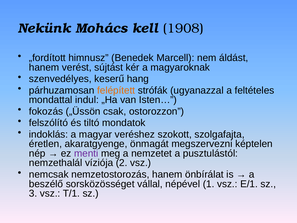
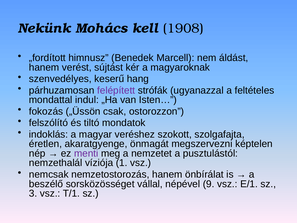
felépített colour: orange -> purple
2: 2 -> 1
1: 1 -> 9
